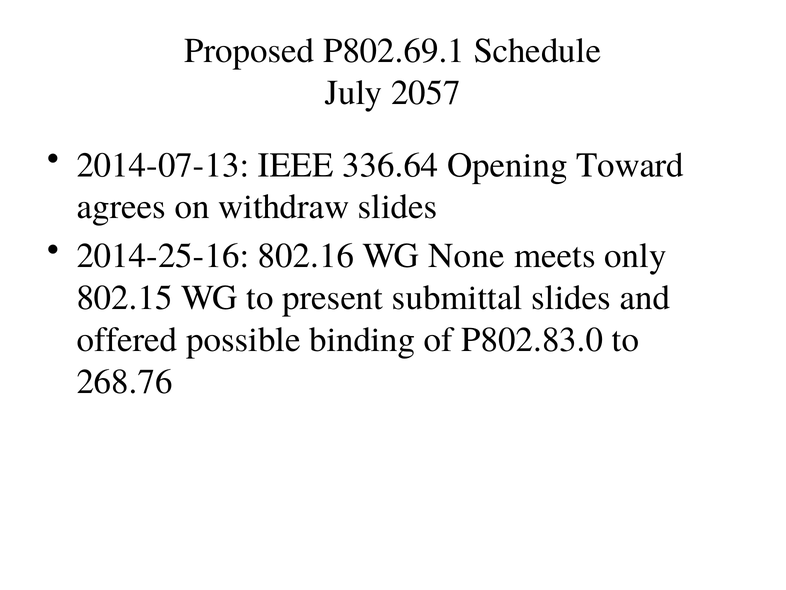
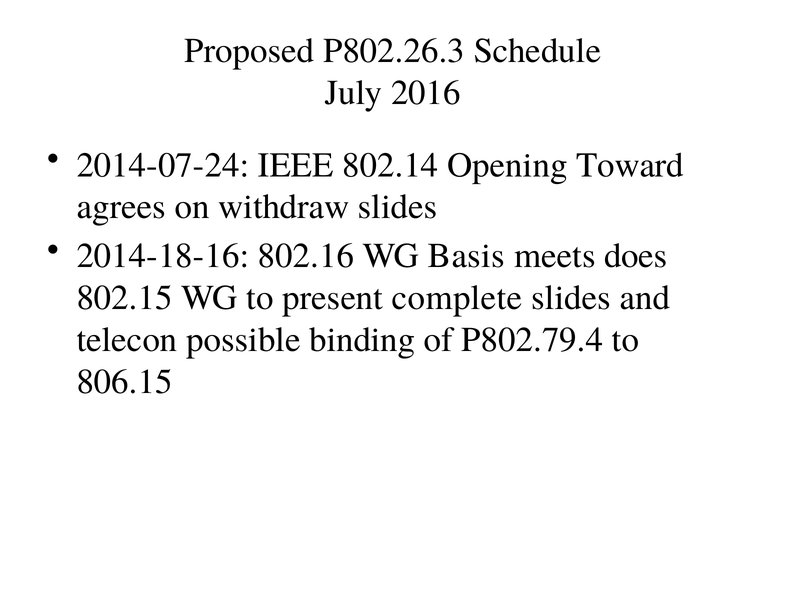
P802.69.1: P802.69.1 -> P802.26.3
2057: 2057 -> 2016
2014-07-13: 2014-07-13 -> 2014-07-24
336.64: 336.64 -> 802.14
2014-25-16: 2014-25-16 -> 2014-18-16
None: None -> Basis
only: only -> does
submittal: submittal -> complete
offered: offered -> telecon
P802.83.0: P802.83.0 -> P802.79.4
268.76: 268.76 -> 806.15
